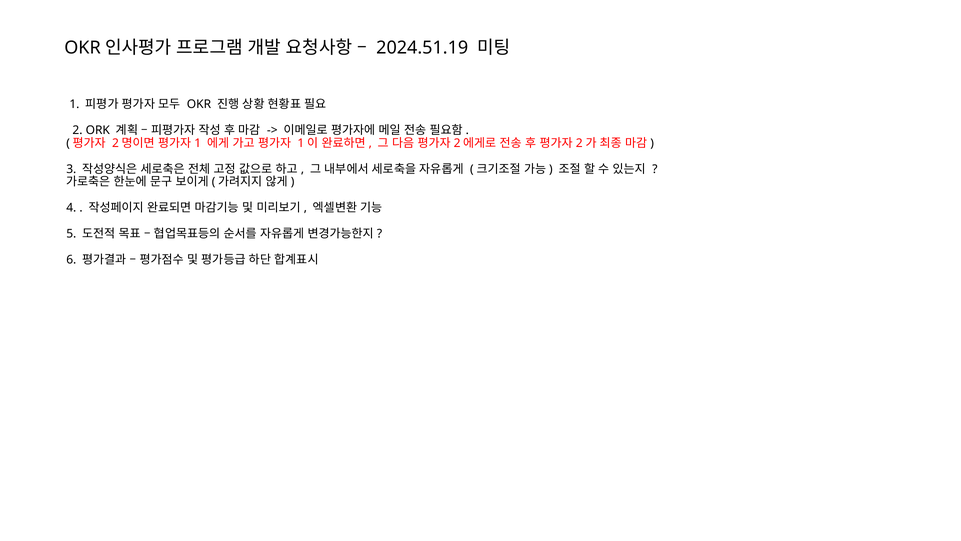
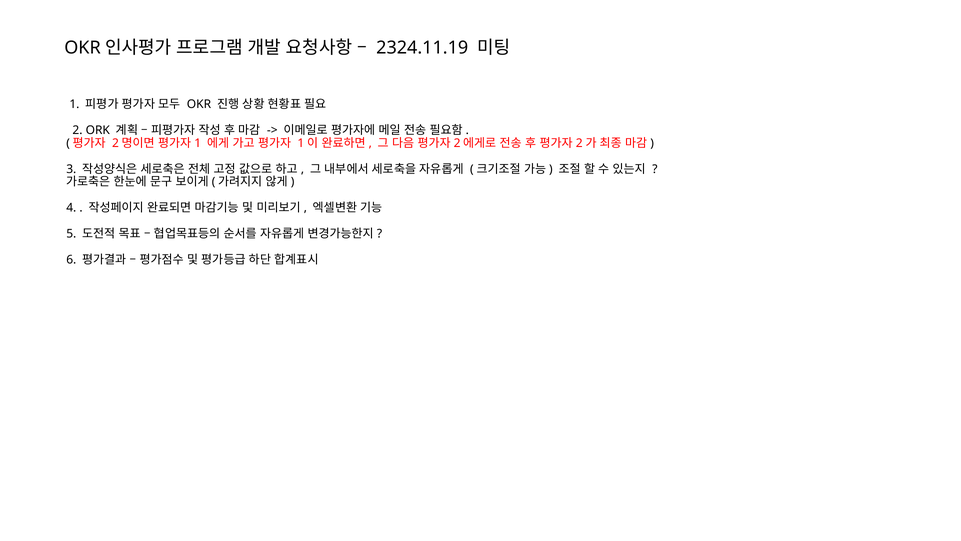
2024.51.19: 2024.51.19 -> 2324.11.19
